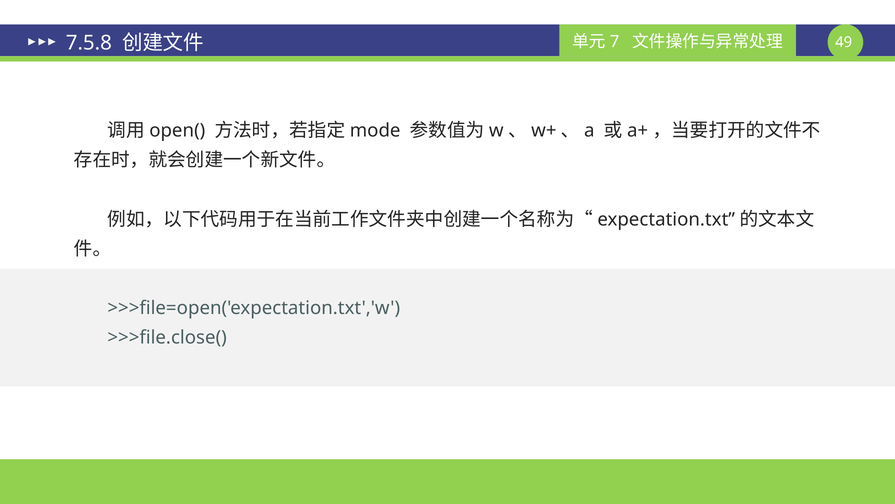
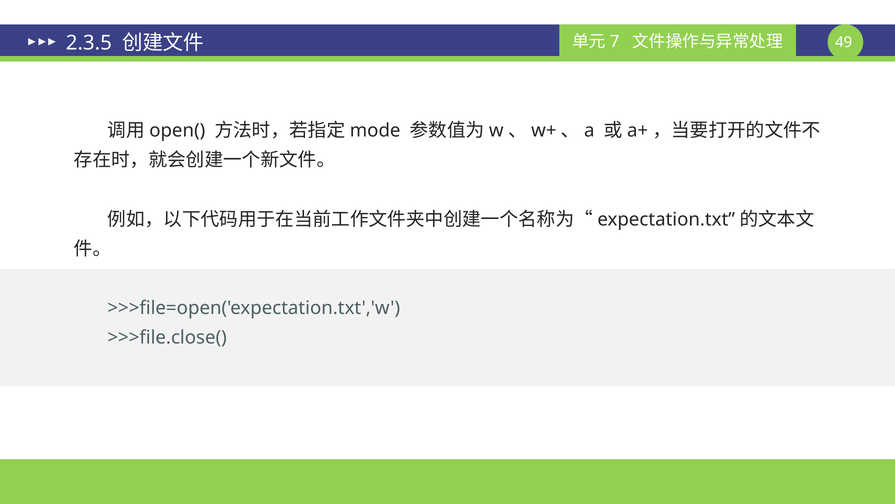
7.5.8: 7.5.8 -> 2.3.5
